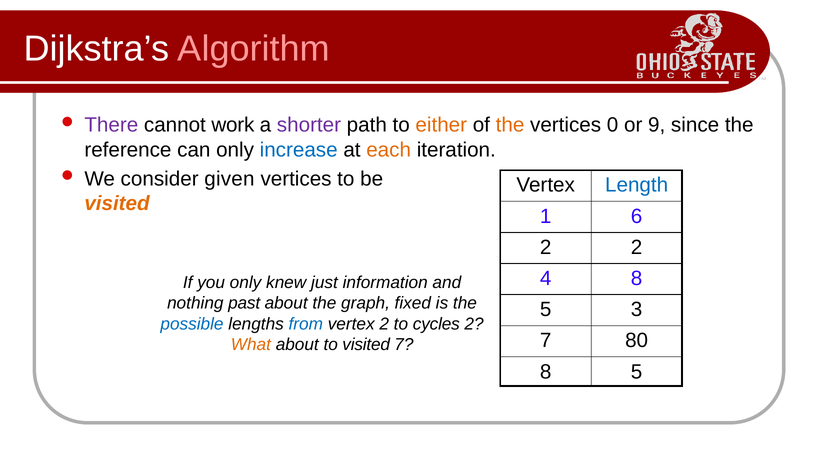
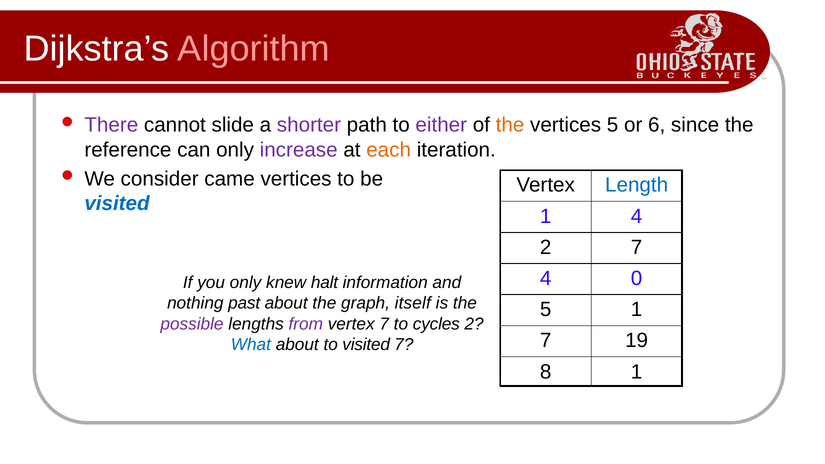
work: work -> slide
either colour: orange -> purple
vertices 0: 0 -> 5
9: 9 -> 6
increase colour: blue -> purple
given: given -> came
visited at (117, 204) colour: orange -> blue
1 6: 6 -> 4
2 2: 2 -> 7
4 8: 8 -> 0
just: just -> halt
fixed: fixed -> itself
5 3: 3 -> 1
possible colour: blue -> purple
from colour: blue -> purple
vertex 2: 2 -> 7
80: 80 -> 19
What colour: orange -> blue
5 at (637, 372): 5 -> 1
